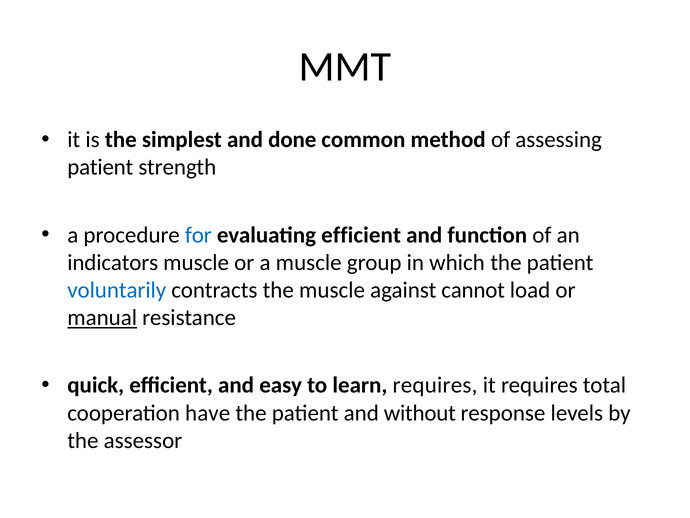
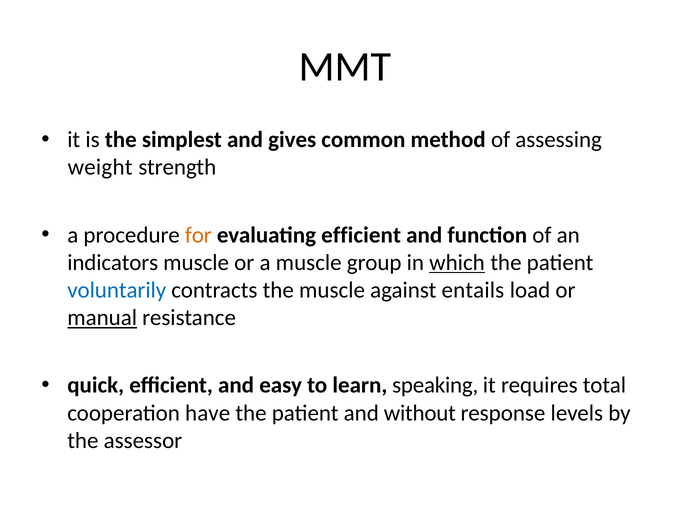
done: done -> gives
patient at (100, 167): patient -> weight
for colour: blue -> orange
which underline: none -> present
cannot: cannot -> entails
learn requires: requires -> speaking
